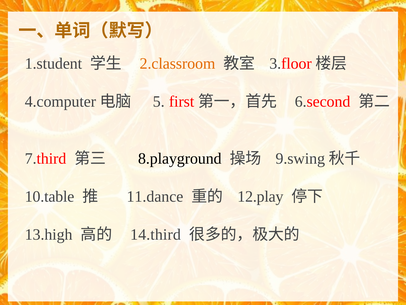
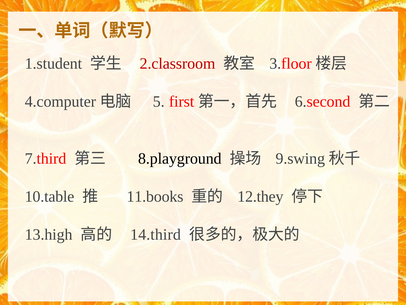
2.classroom colour: orange -> red
11.dance: 11.dance -> 11.books
12.play: 12.play -> 12.they
